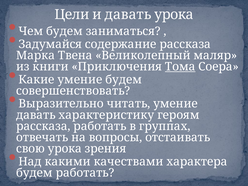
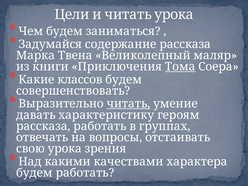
и давать: давать -> читать
Какие умение: умение -> классов
читать at (128, 104) underline: none -> present
